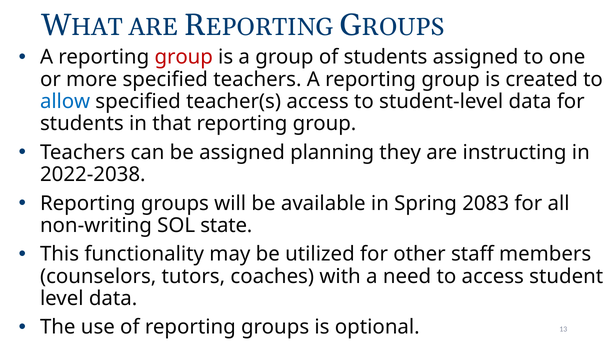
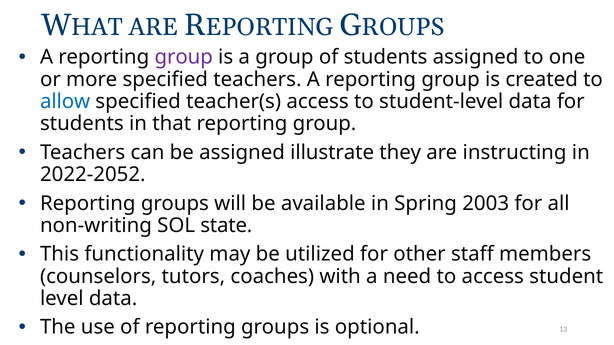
group at (184, 57) colour: red -> purple
planning: planning -> illustrate
2022-2038: 2022-2038 -> 2022-2052
2083: 2083 -> 2003
